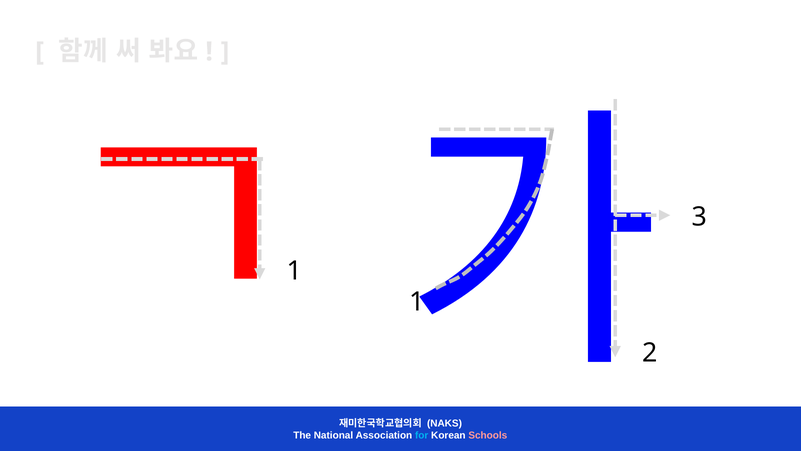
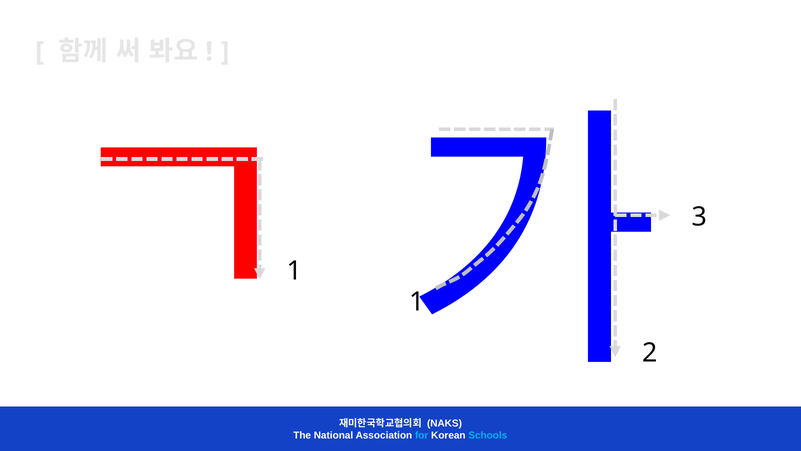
Schools colour: pink -> light blue
